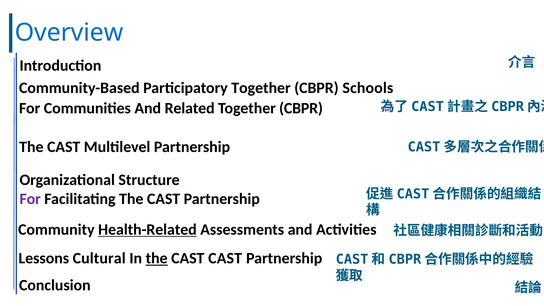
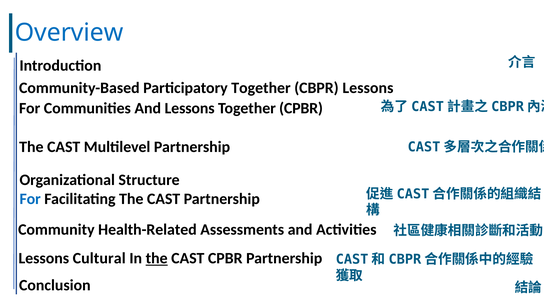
CBPR Schools: Schools -> Lessons
And Related: Related -> Lessons
CBPR at (301, 108): CBPR -> CPBR
For at (30, 199) colour: purple -> blue
Health-Related underline: present -> none
CAST CAST: CAST -> CPBR
